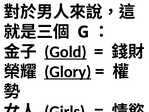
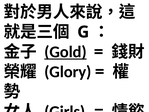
Glory underline: present -> none
